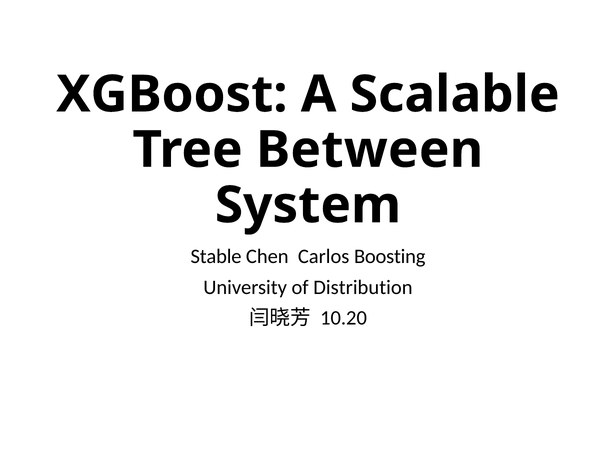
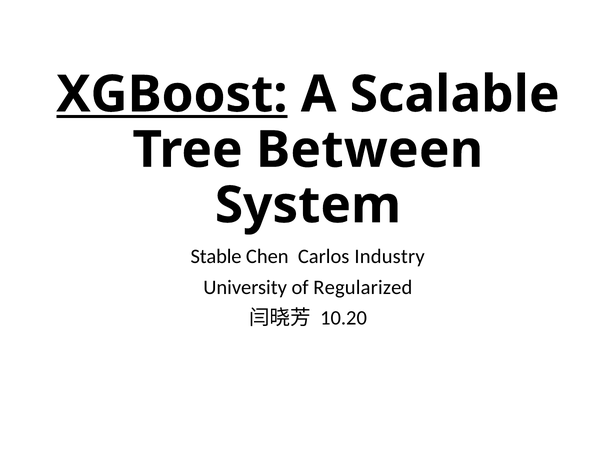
XGBoost underline: none -> present
Boosting: Boosting -> Industry
Distribution: Distribution -> Regularized
